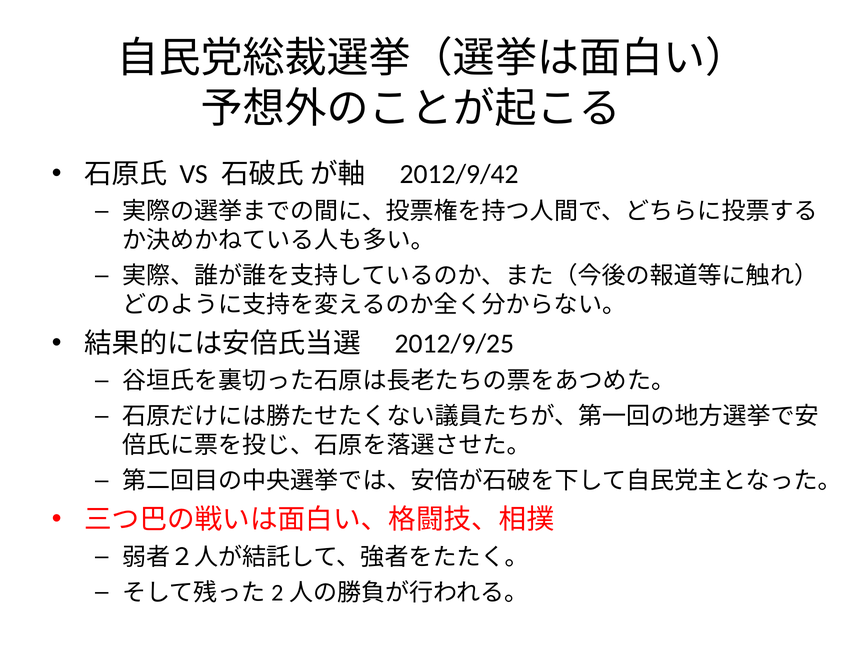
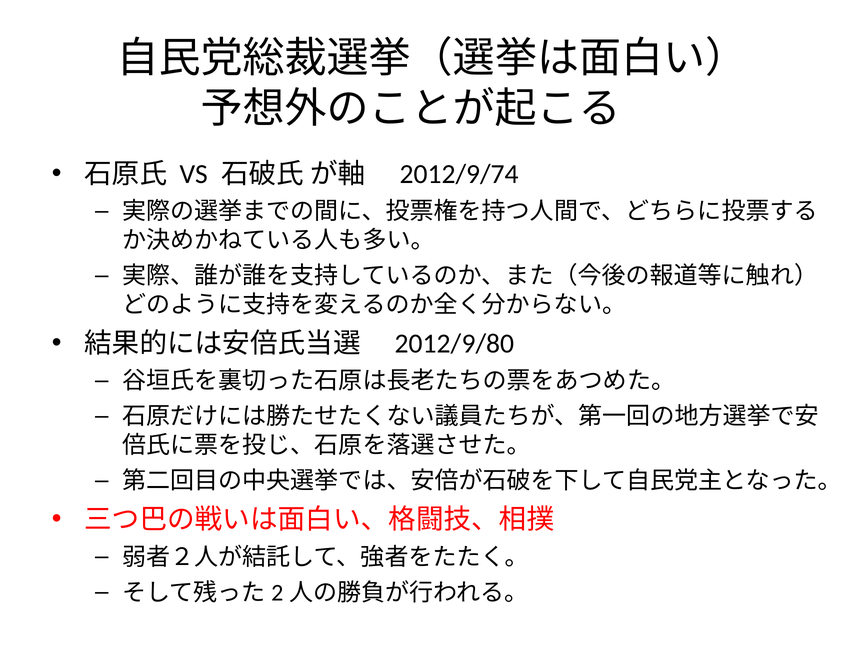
2012/9/42: 2012/9/42 -> 2012/9/74
2012/9/25: 2012/9/25 -> 2012/9/80
